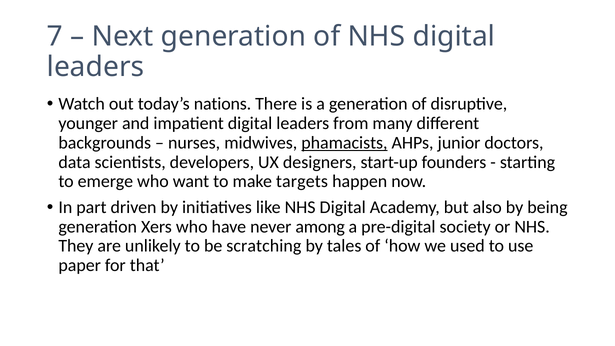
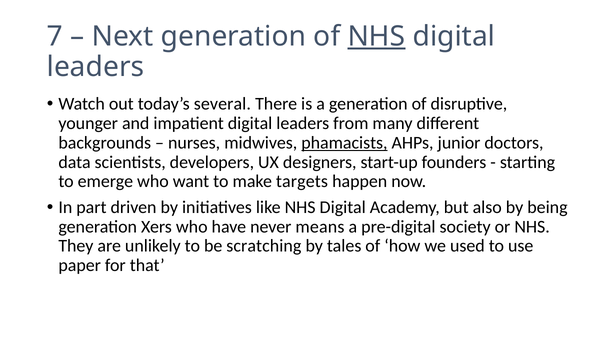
NHS at (376, 36) underline: none -> present
nations: nations -> several
among: among -> means
